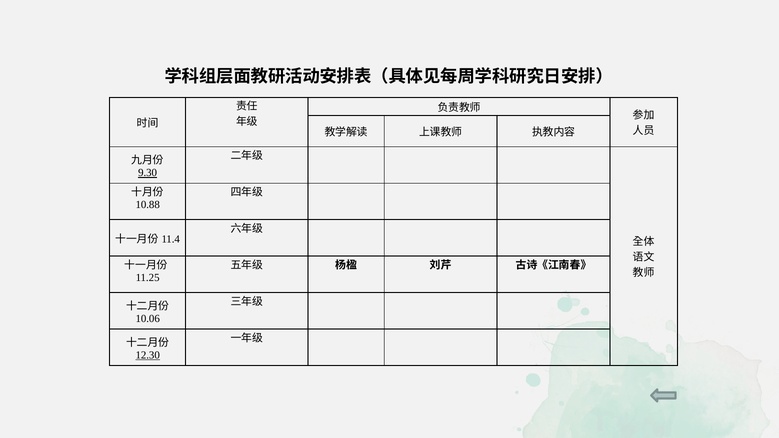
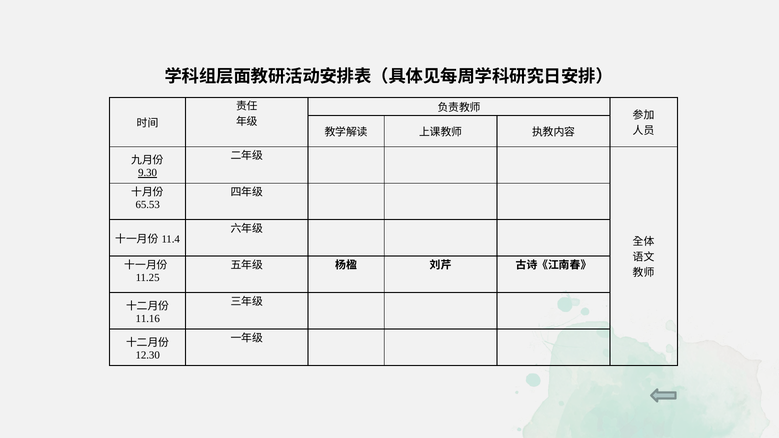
10.88: 10.88 -> 65.53
10.06: 10.06 -> 11.16
12.30 underline: present -> none
